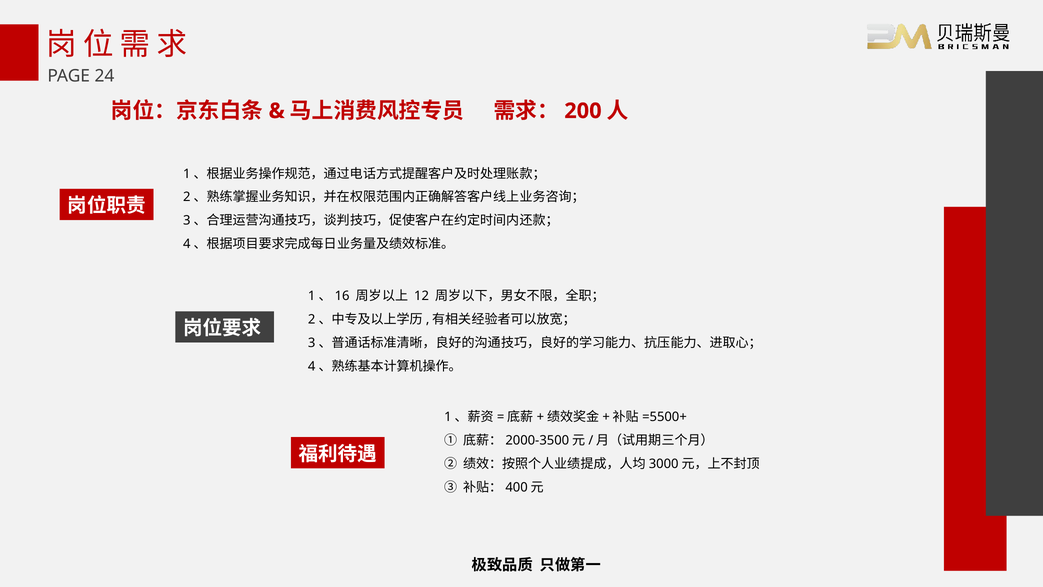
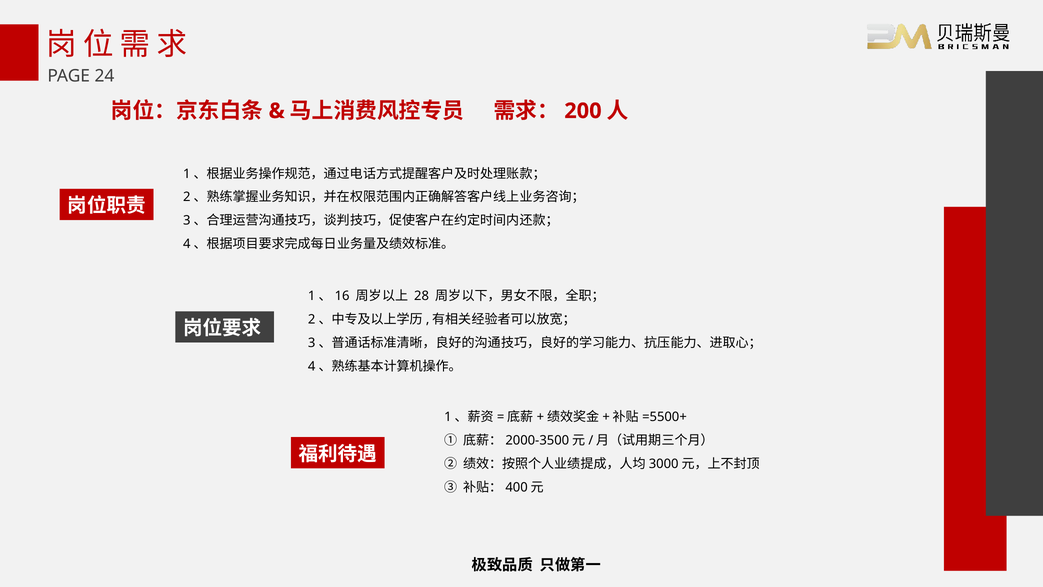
12: 12 -> 28
